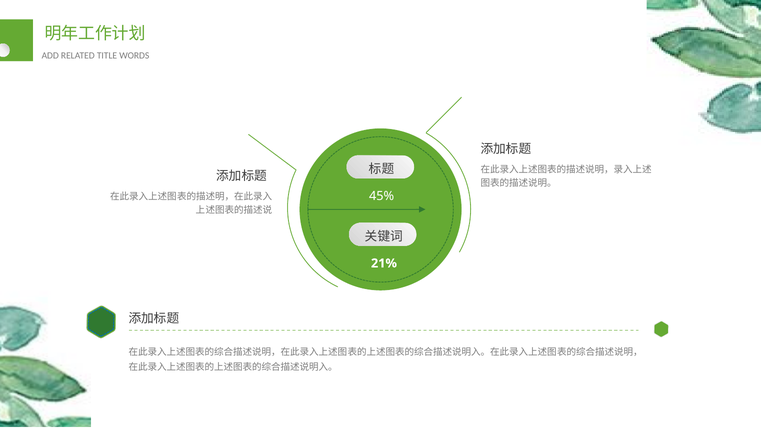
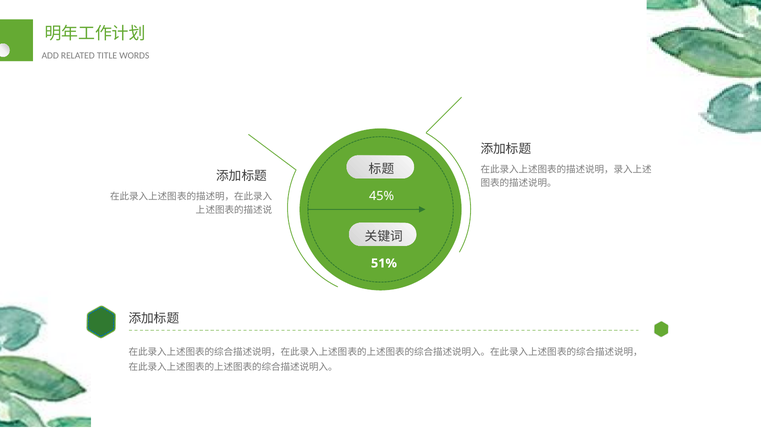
21%: 21% -> 51%
